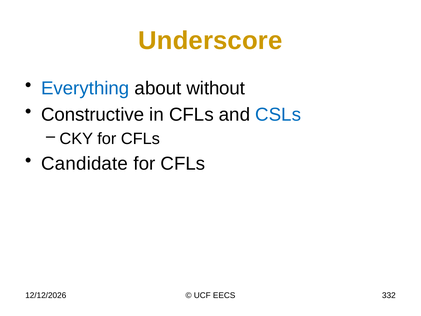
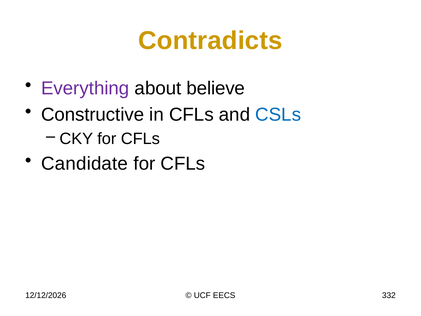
Underscore: Underscore -> Contradicts
Everything colour: blue -> purple
without: without -> believe
